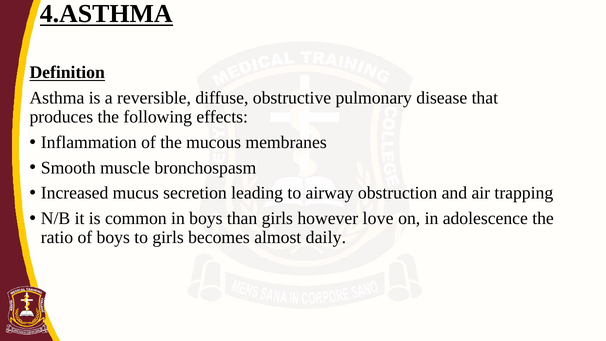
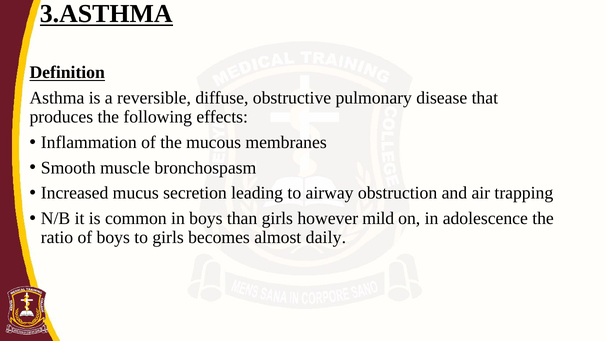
4.ASTHMA: 4.ASTHMA -> 3.ASTHMA
love: love -> mild
